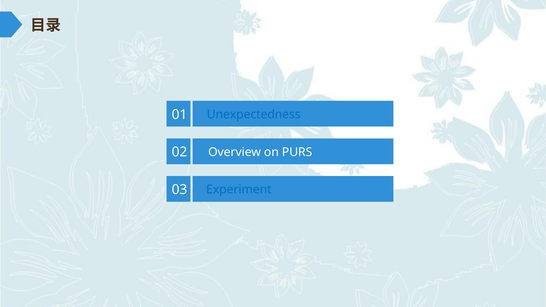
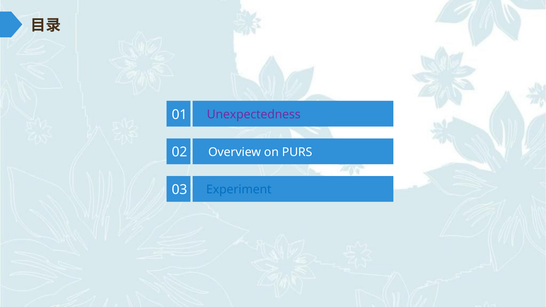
Unexpectedness colour: blue -> purple
